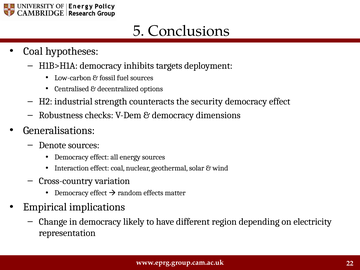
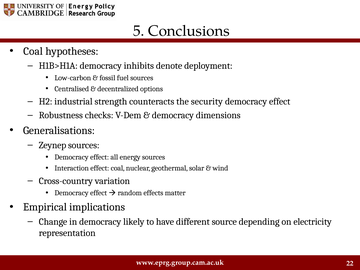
targets: targets -> denote
Denote: Denote -> Zeynep
region: region -> source
